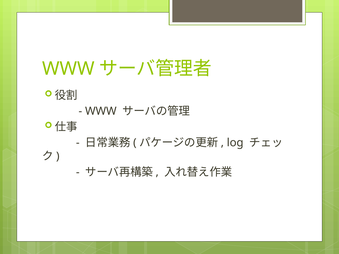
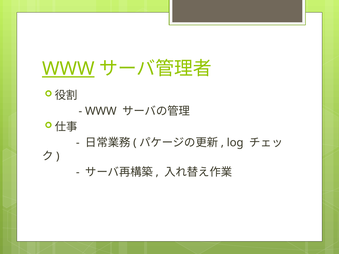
WWW at (68, 69) underline: none -> present
